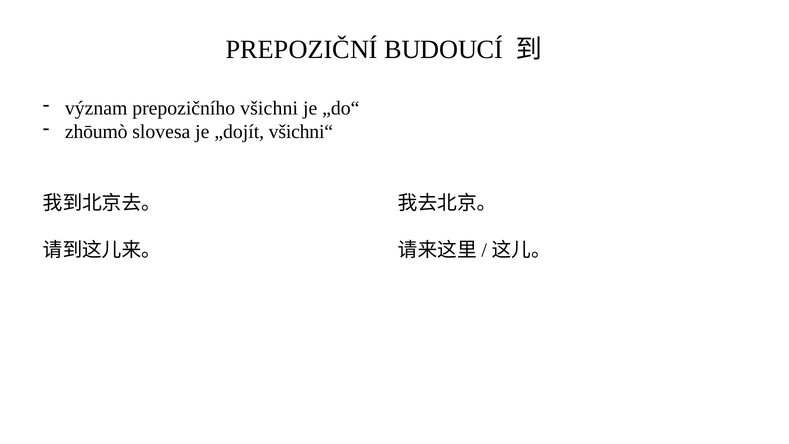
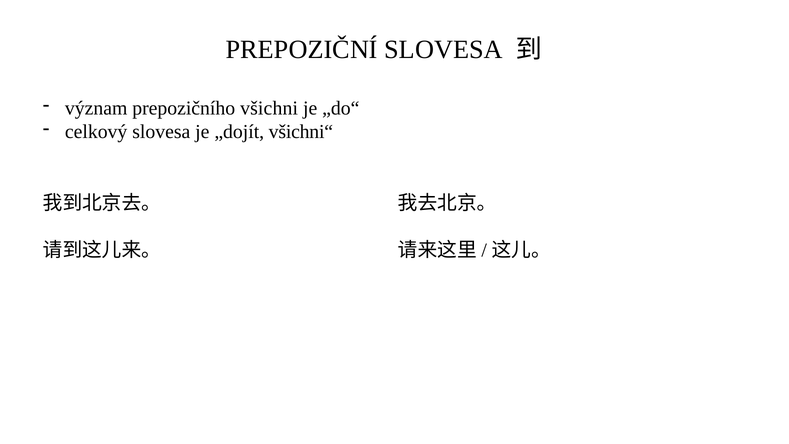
PREPOZIČNÍ BUDOUCÍ: BUDOUCÍ -> SLOVESA
zhōumò: zhōumò -> celkový
